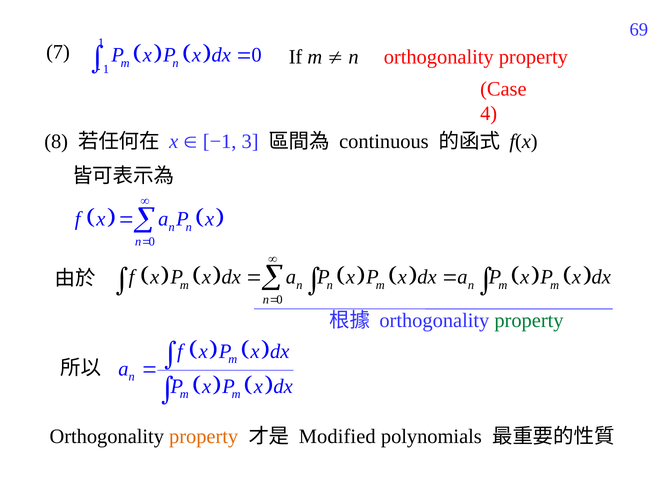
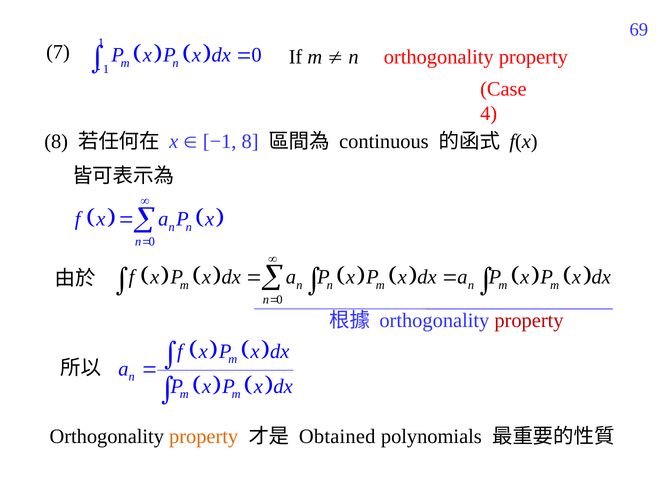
−1 3: 3 -> 8
property at (529, 321) colour: green -> red
Modified: Modified -> Obtained
